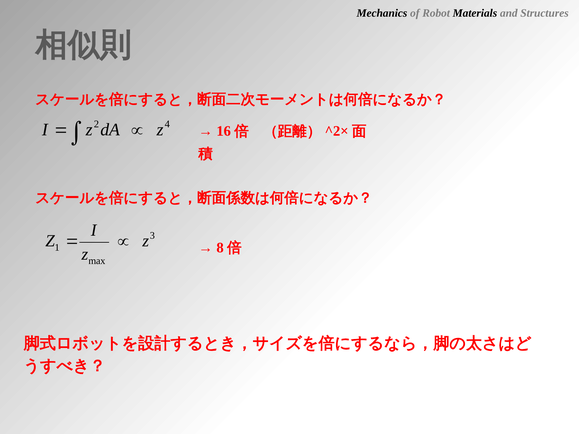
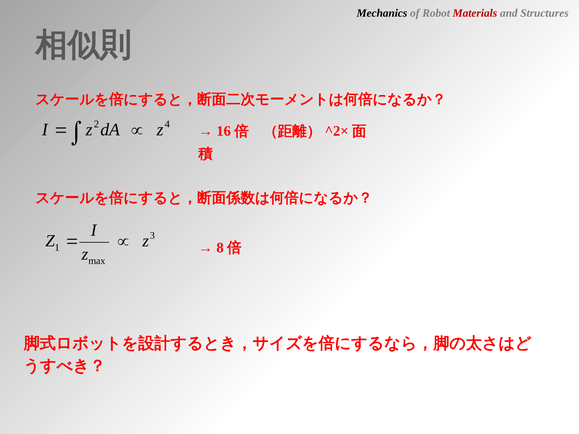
Materials colour: black -> red
